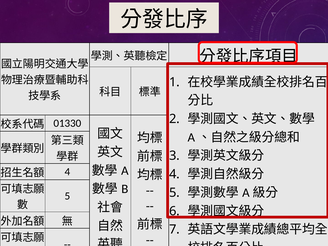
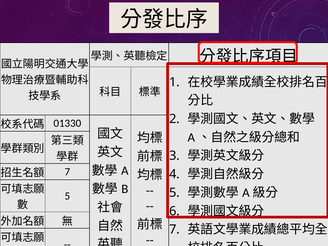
4 at (67, 172): 4 -> 7
